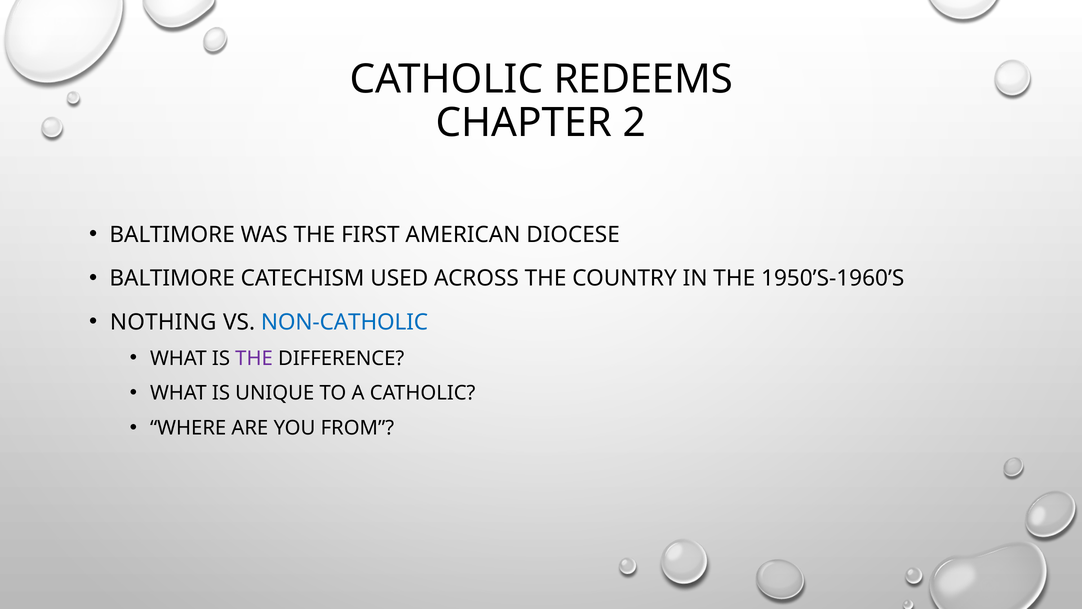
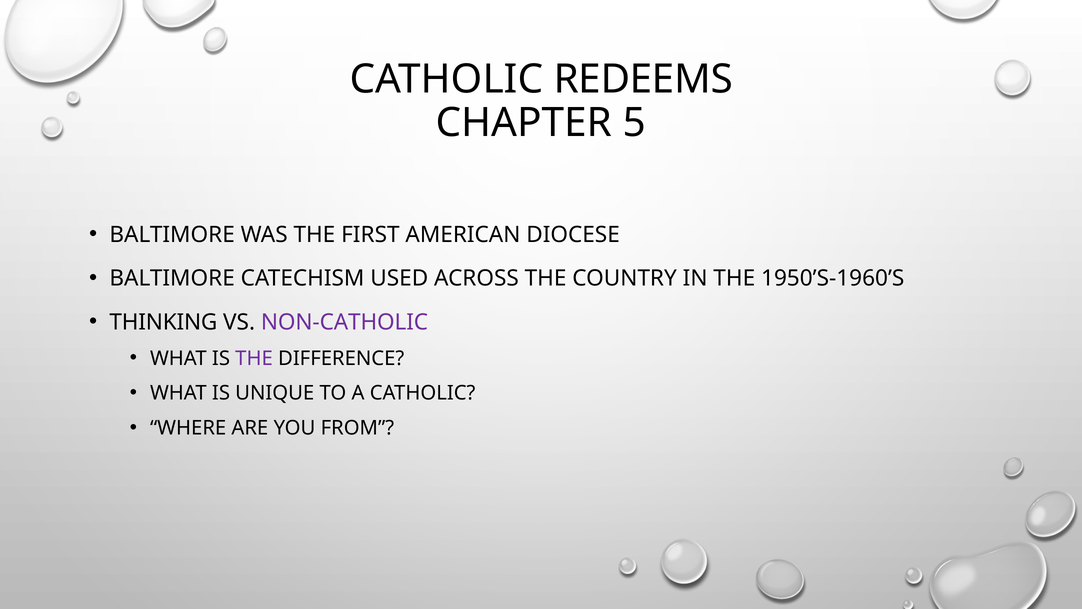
2: 2 -> 5
NOTHING: NOTHING -> THINKING
NON-CATHOLIC colour: blue -> purple
